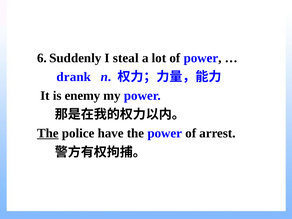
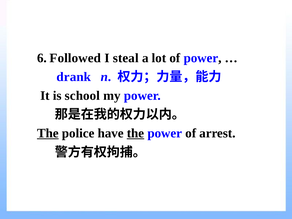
Suddenly: Suddenly -> Followed
enemy: enemy -> school
the at (135, 133) underline: none -> present
